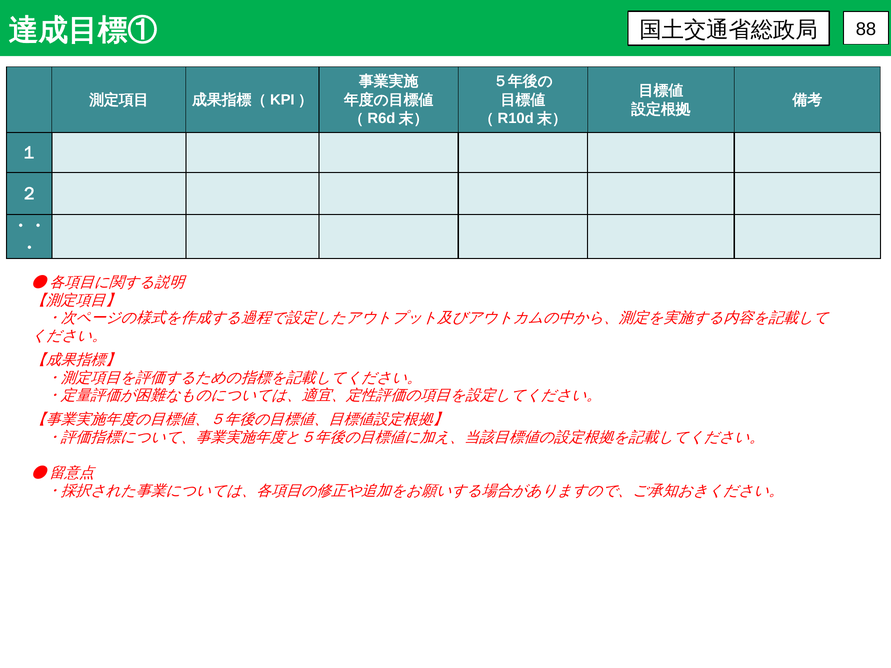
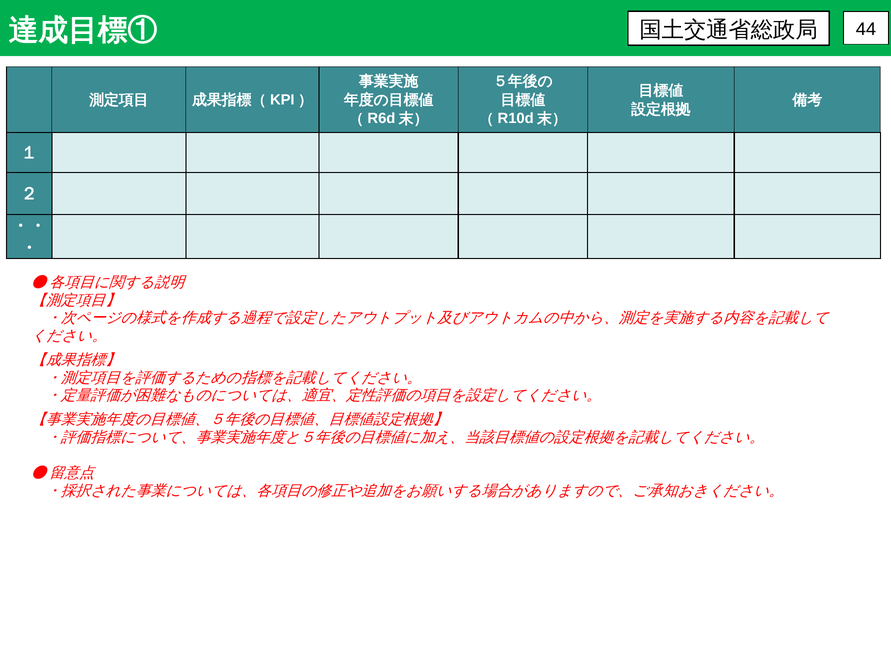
88: 88 -> 44
